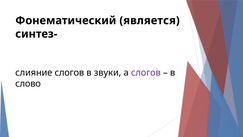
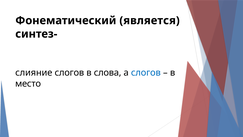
звуки: звуки -> слова
слогов at (146, 73) colour: purple -> blue
слово: слово -> место
